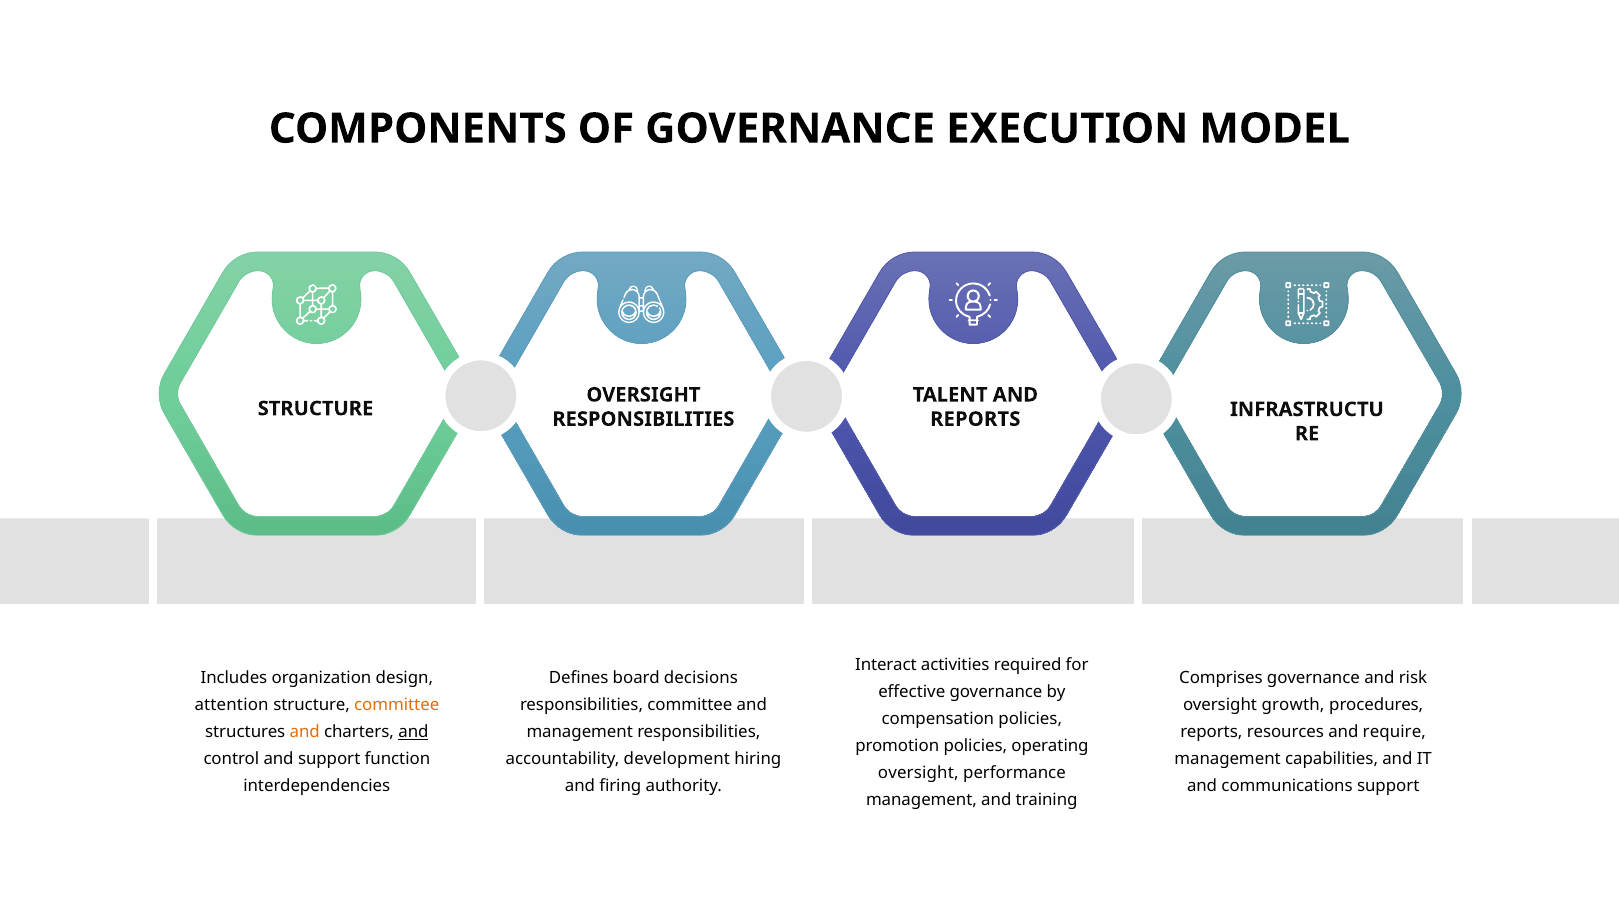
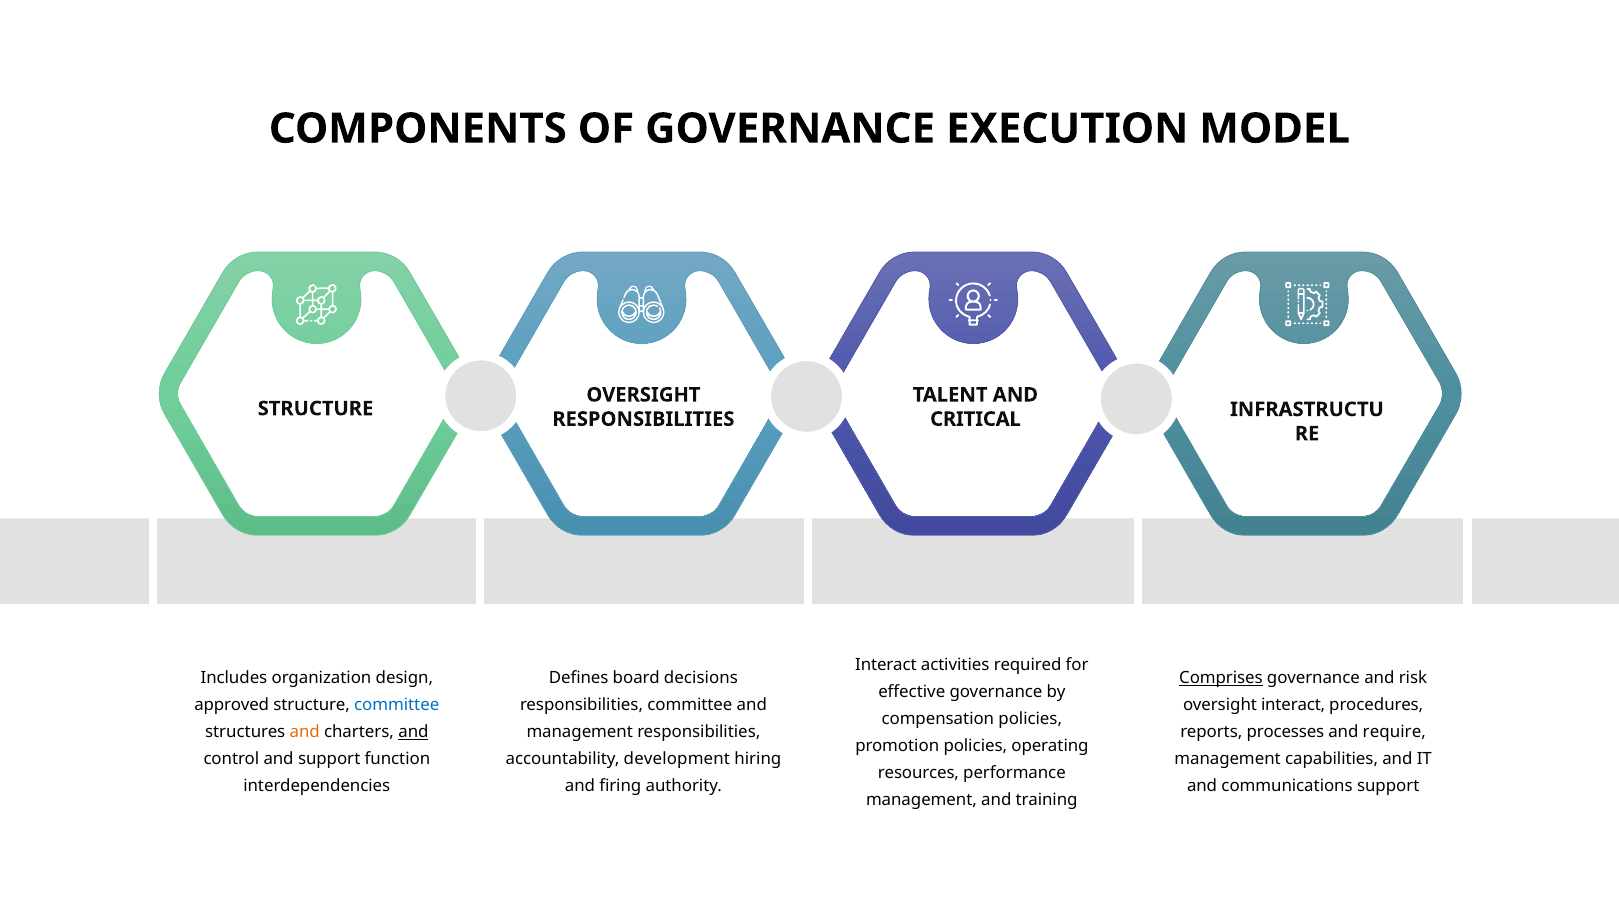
REPORTS at (975, 419): REPORTS -> CRITICAL
Comprises underline: none -> present
attention: attention -> approved
committee at (397, 706) colour: orange -> blue
oversight growth: growth -> interact
resources: resources -> processes
oversight at (918, 774): oversight -> resources
